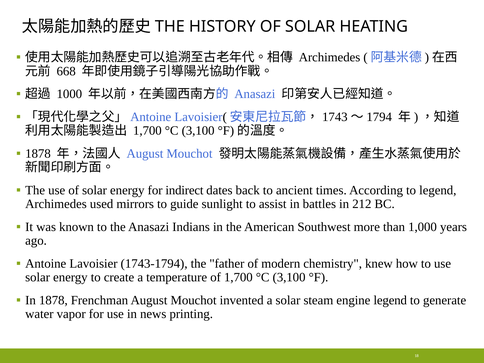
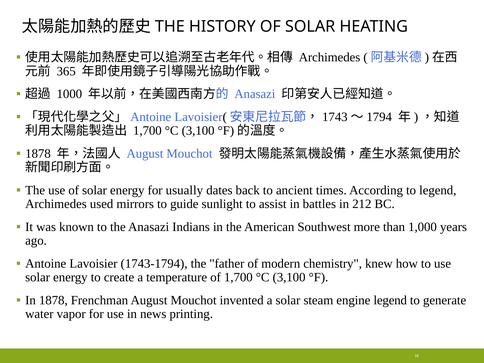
668: 668 -> 365
indirect: indirect -> usually
